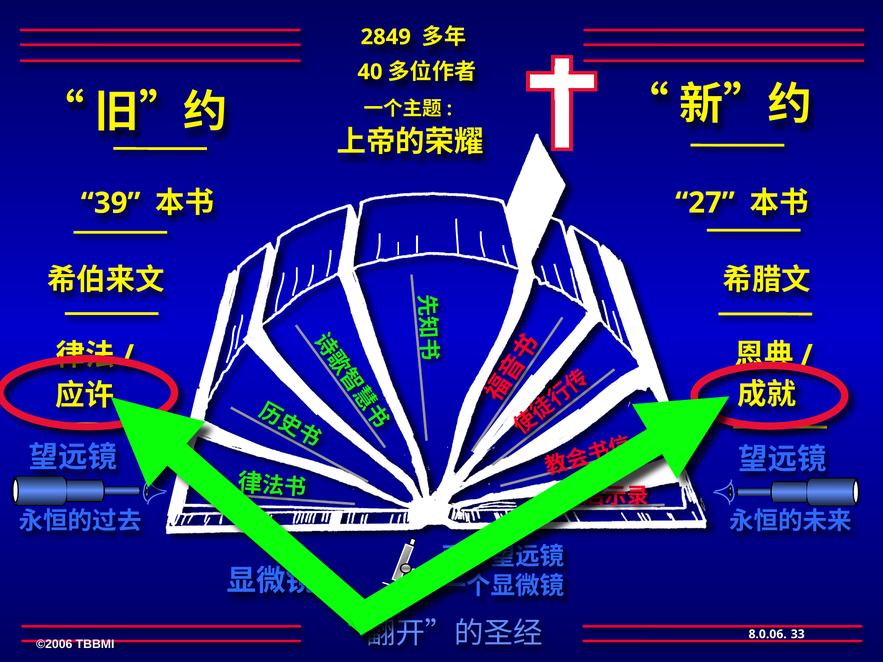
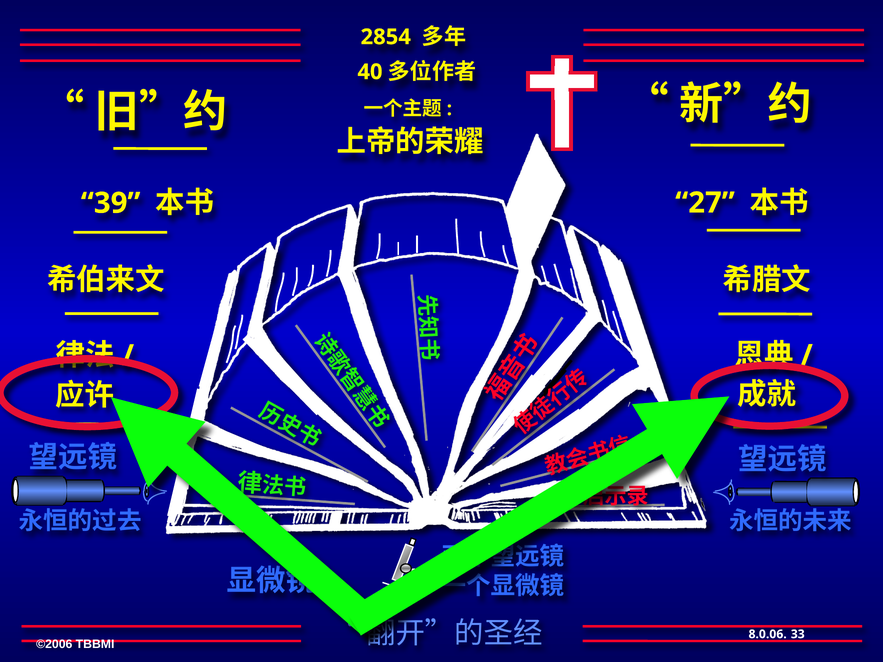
2849: 2849 -> 2854
